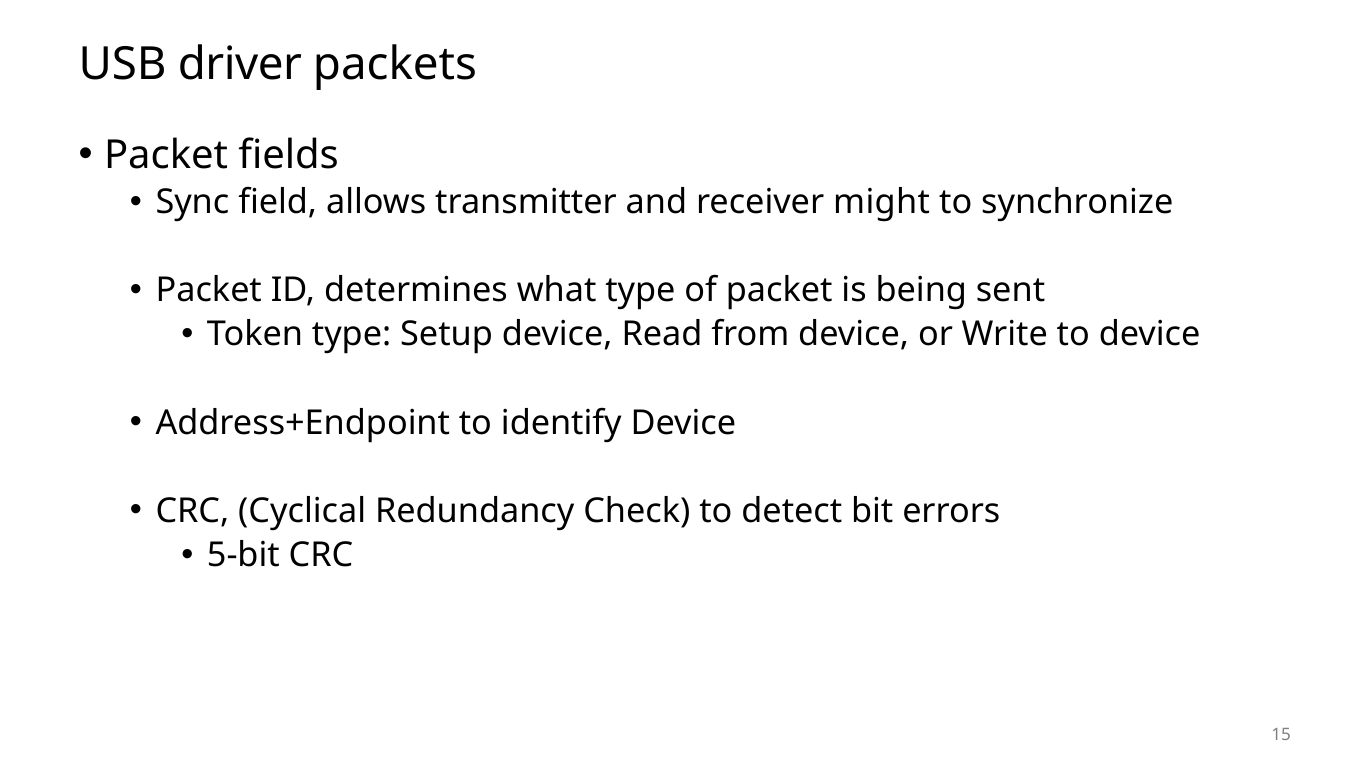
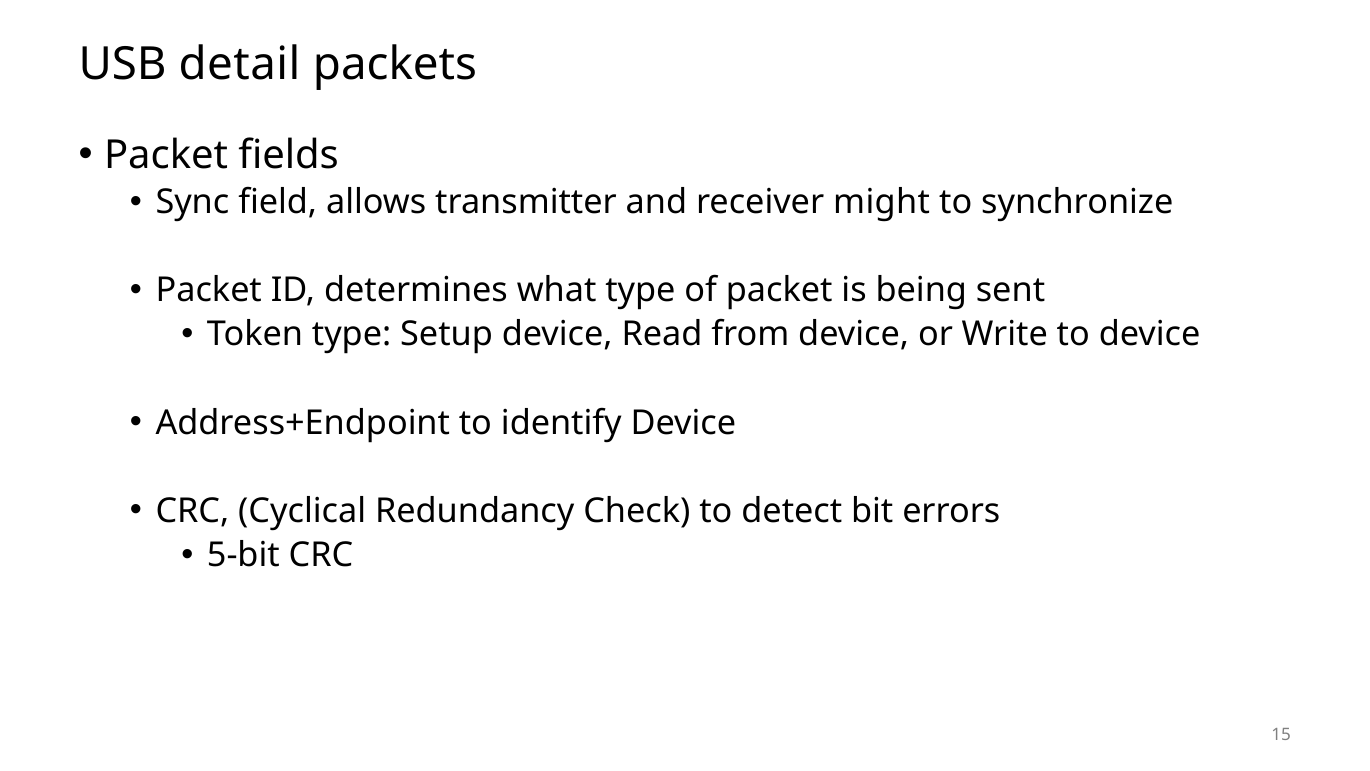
driver: driver -> detail
